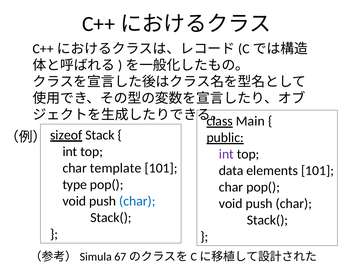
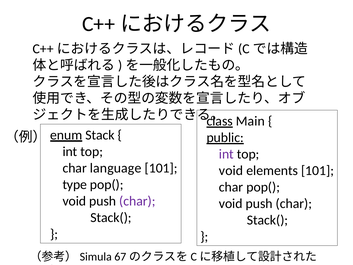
sizeof: sizeof -> enum
template: template -> language
data at (231, 171): data -> void
char at (137, 201) colour: blue -> purple
